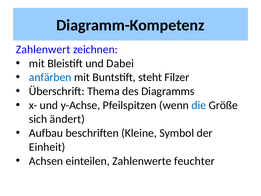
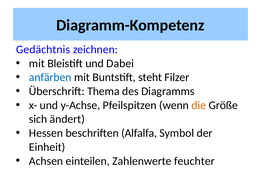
Zahlenwert: Zahlenwert -> Gedächtnis
die colour: blue -> orange
Aufbau: Aufbau -> Hessen
Kleine: Kleine -> Alfalfa
